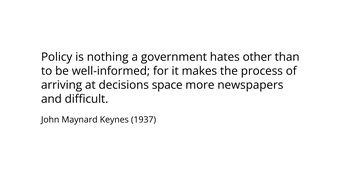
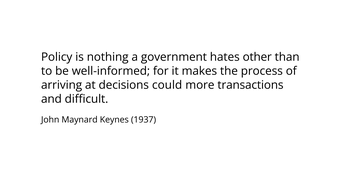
space: space -> could
newspapers: newspapers -> transactions
